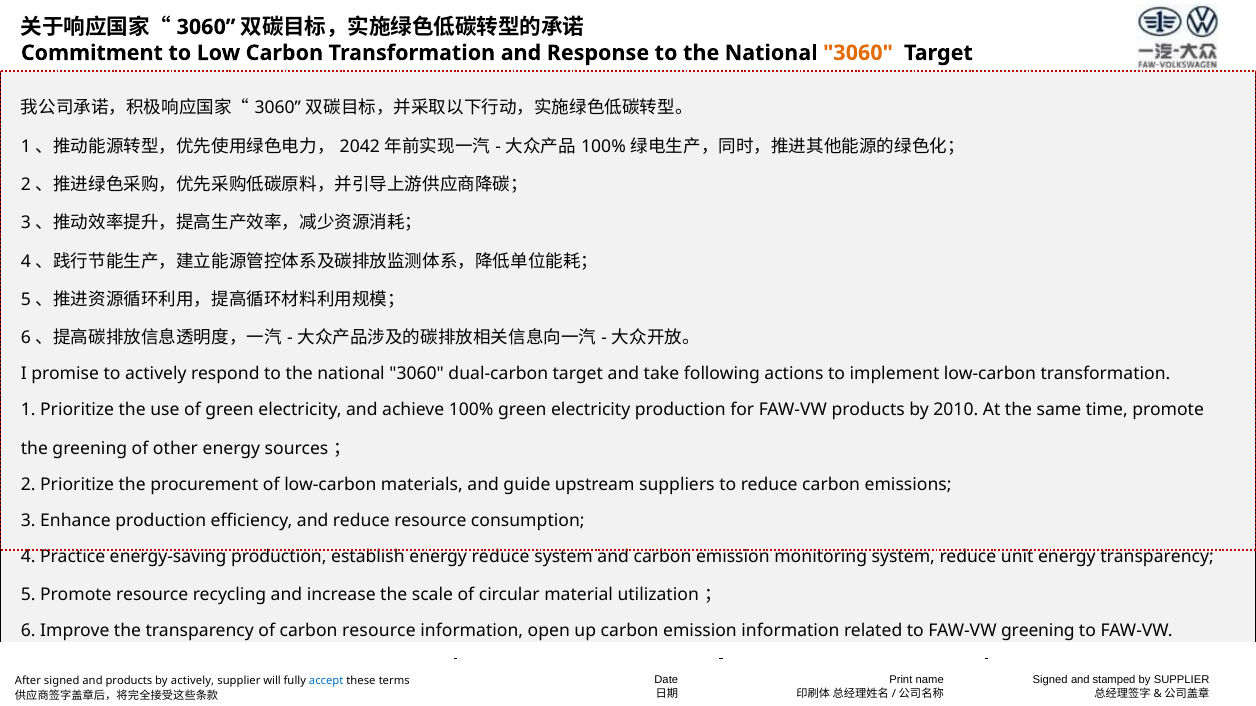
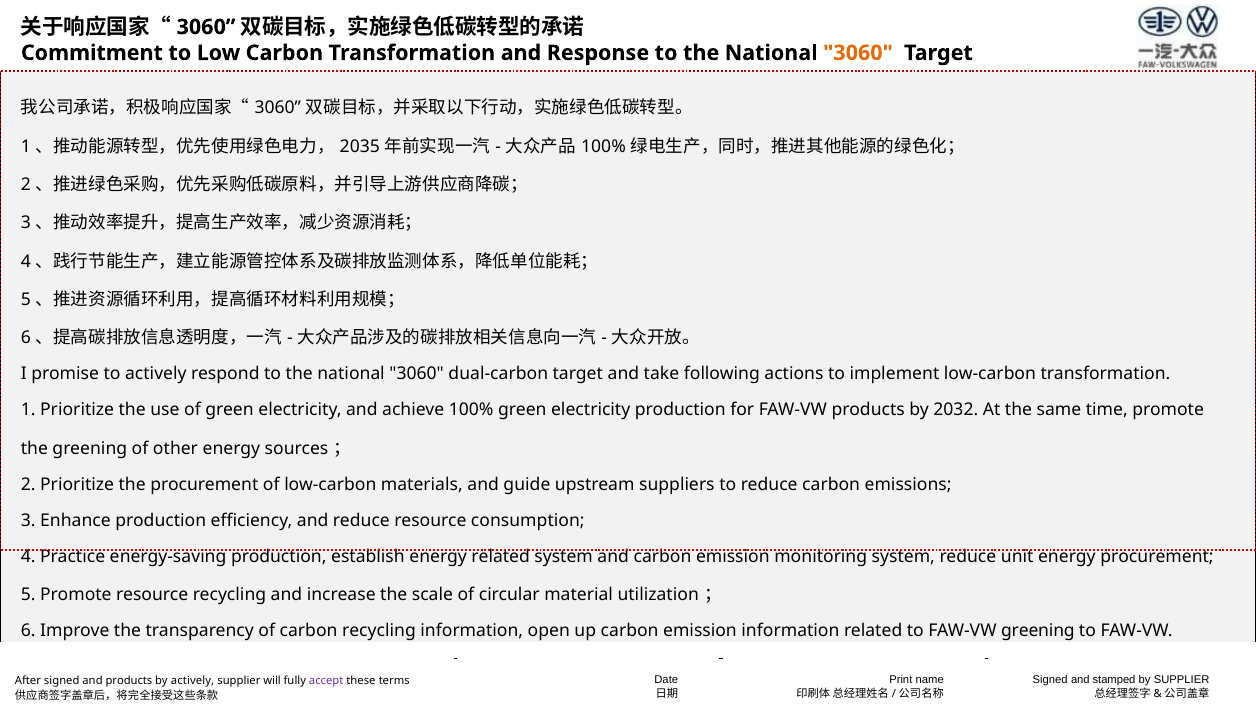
2042: 2042 -> 2035
2010: 2010 -> 2032
energy reduce: reduce -> related
energy transparency: transparency -> procurement
carbon resource: resource -> recycling
accept colour: blue -> purple
